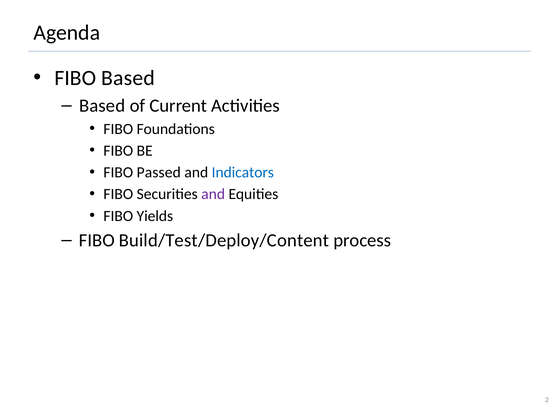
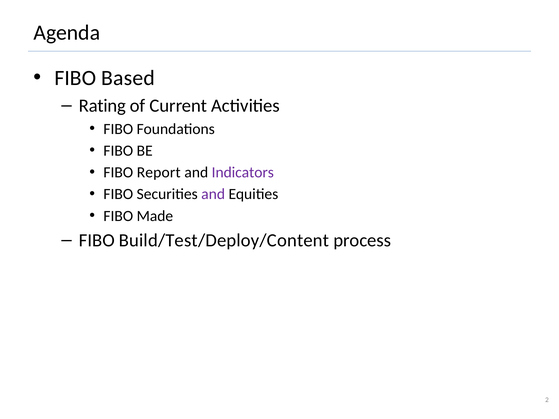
Based at (102, 106): Based -> Rating
Passed: Passed -> Report
Indicators colour: blue -> purple
Yields: Yields -> Made
